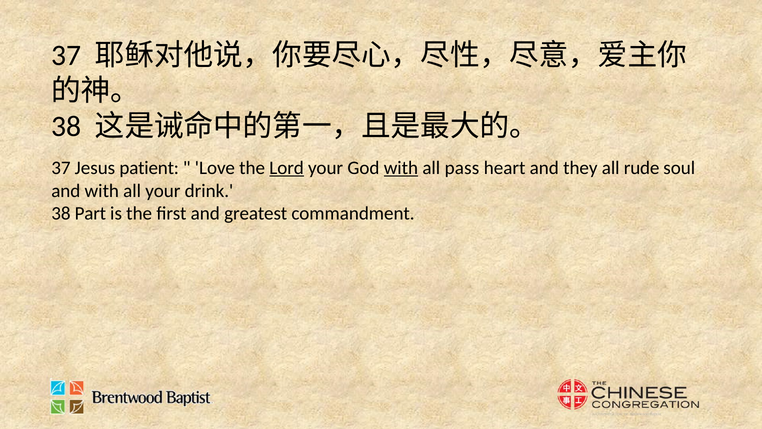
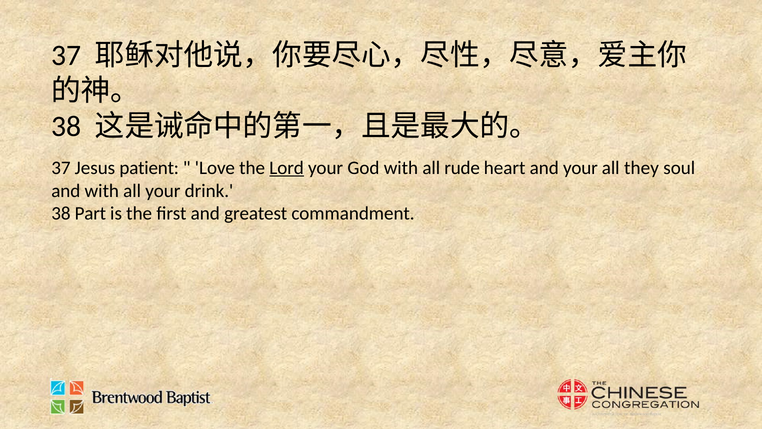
with at (401, 168) underline: present -> none
pass: pass -> rude
and they: they -> your
rude: rude -> they
